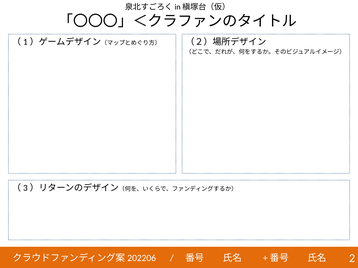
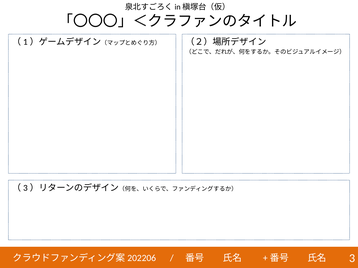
2: 2 -> 3
